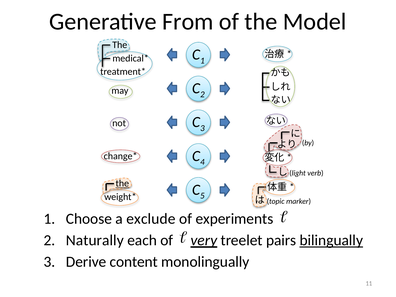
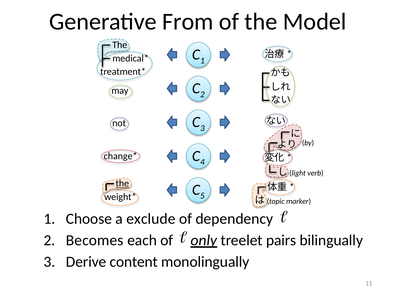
experiments: experiments -> dependency
Naturally: Naturally -> Becomes
very: very -> only
bilingually underline: present -> none
